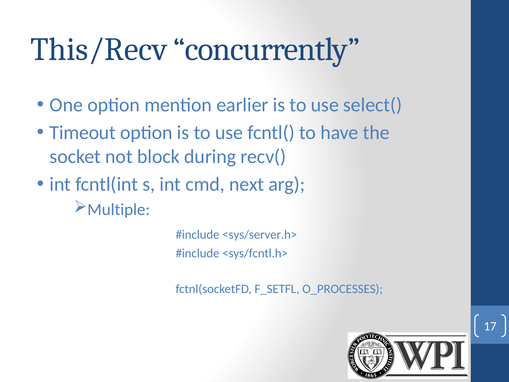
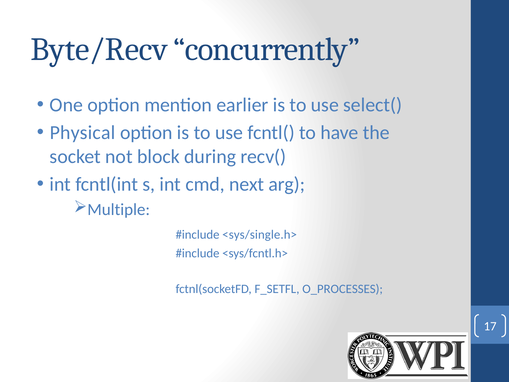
This/Recv: This/Recv -> Byte/Recv
Timeout: Timeout -> Physical
<sys/server.h>: <sys/server.h> -> <sys/single.h>
